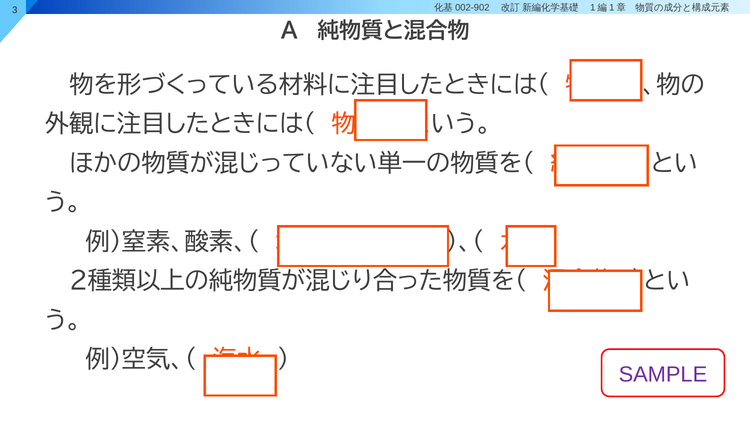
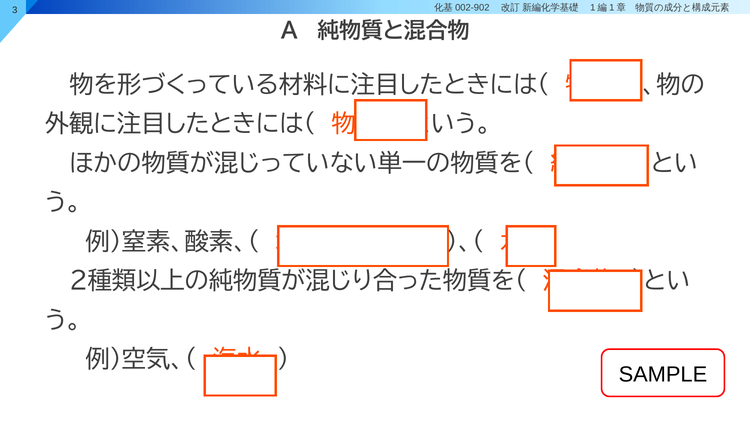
SAMPLE colour: purple -> black
